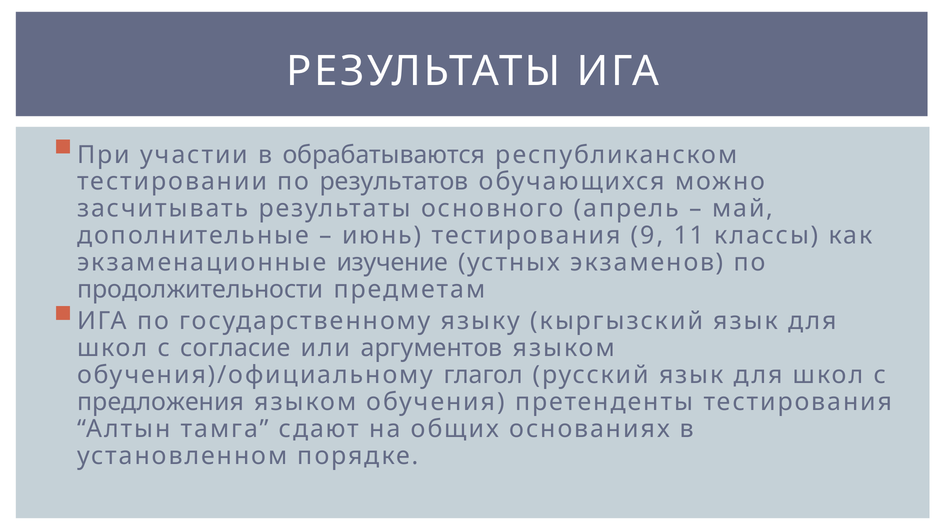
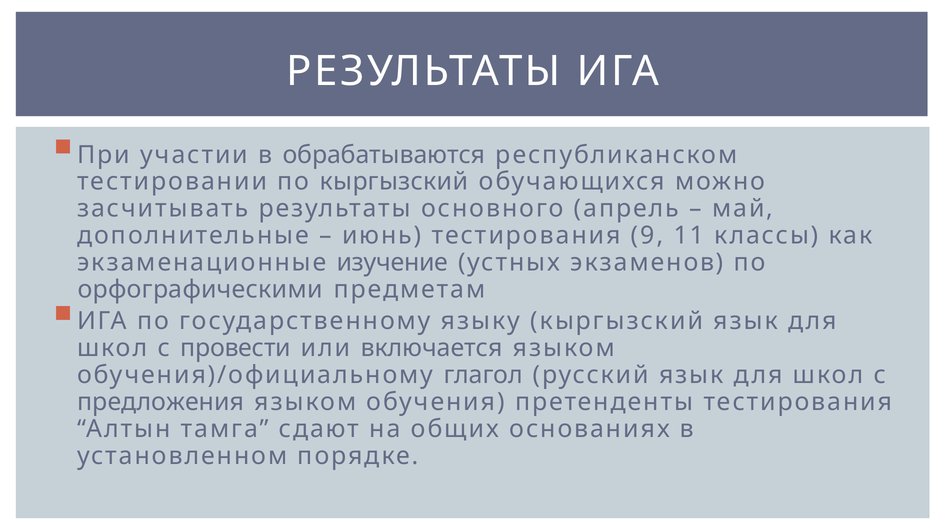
по результатов: результатов -> кыргызский
продолжительности: продолжительности -> орфографическими
согласие: согласие -> провести
аргументов: аргументов -> включается
